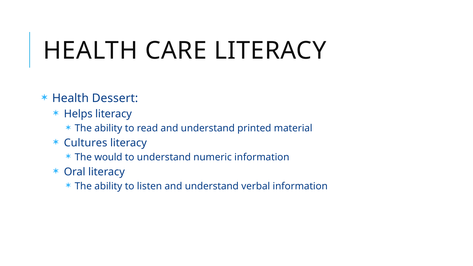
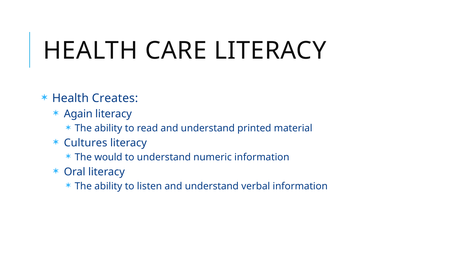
Dessert: Dessert -> Creates
Helps: Helps -> Again
